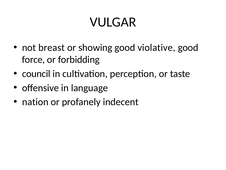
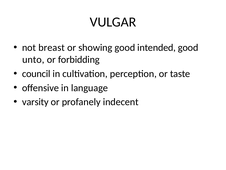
violative: violative -> intended
force: force -> unto
nation: nation -> varsity
